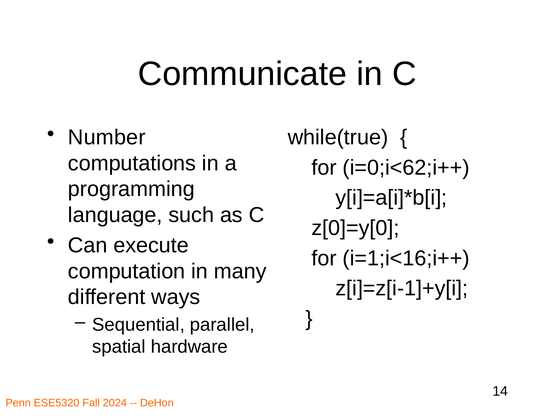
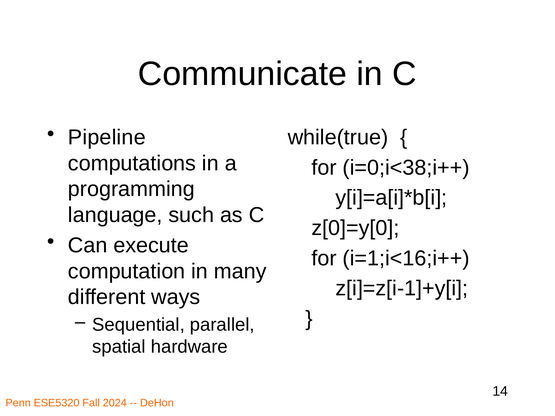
Number: Number -> Pipeline
i=0;i<62;i++: i=0;i<62;i++ -> i=0;i<38;i++
